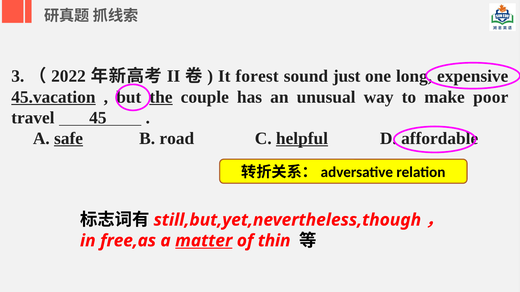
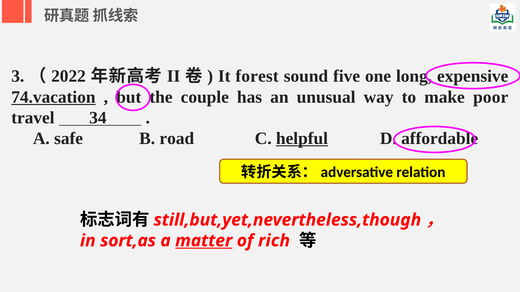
just: just -> five
45.vacation: 45.vacation -> 74.vacation
the underline: present -> none
45: 45 -> 34
safe underline: present -> none
free,as: free,as -> sort,as
thin: thin -> rich
